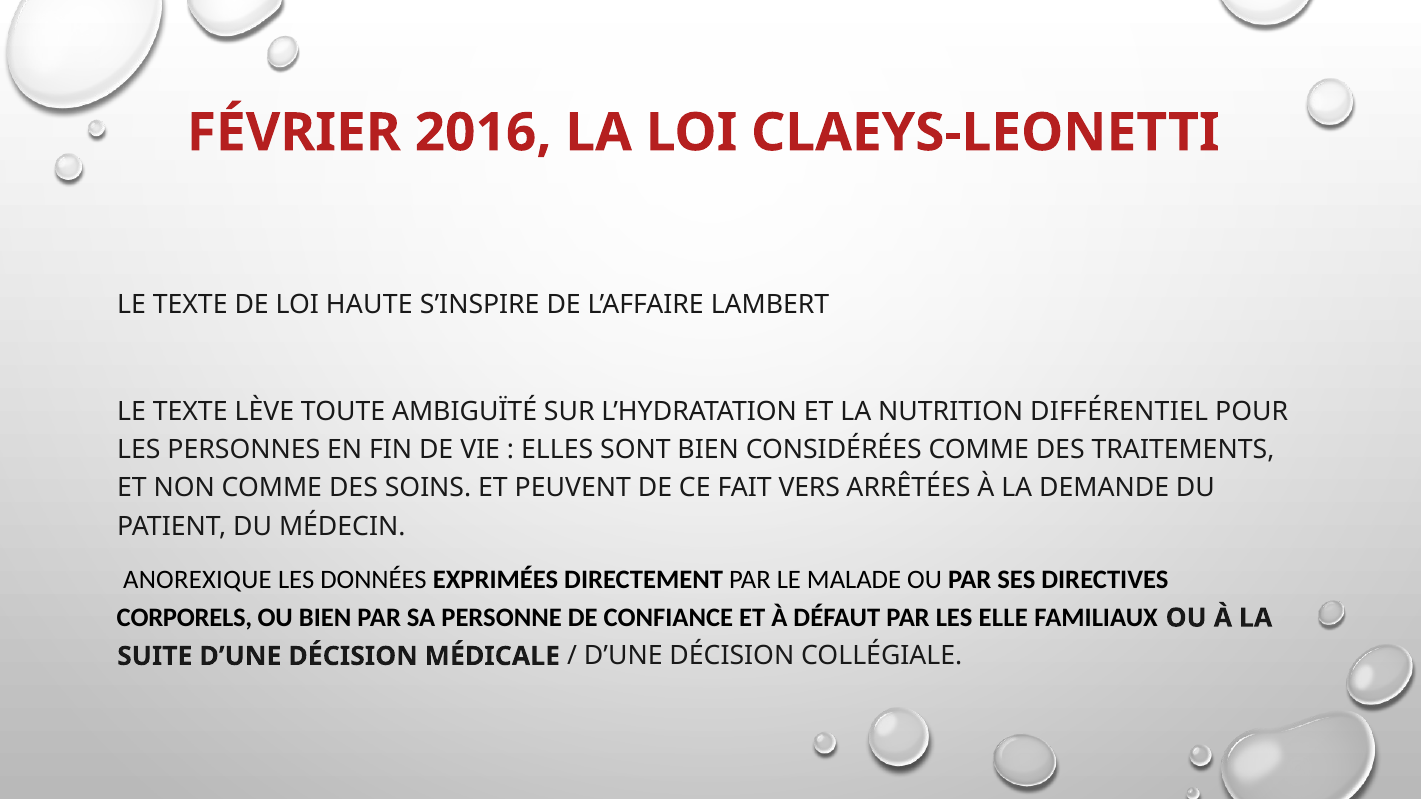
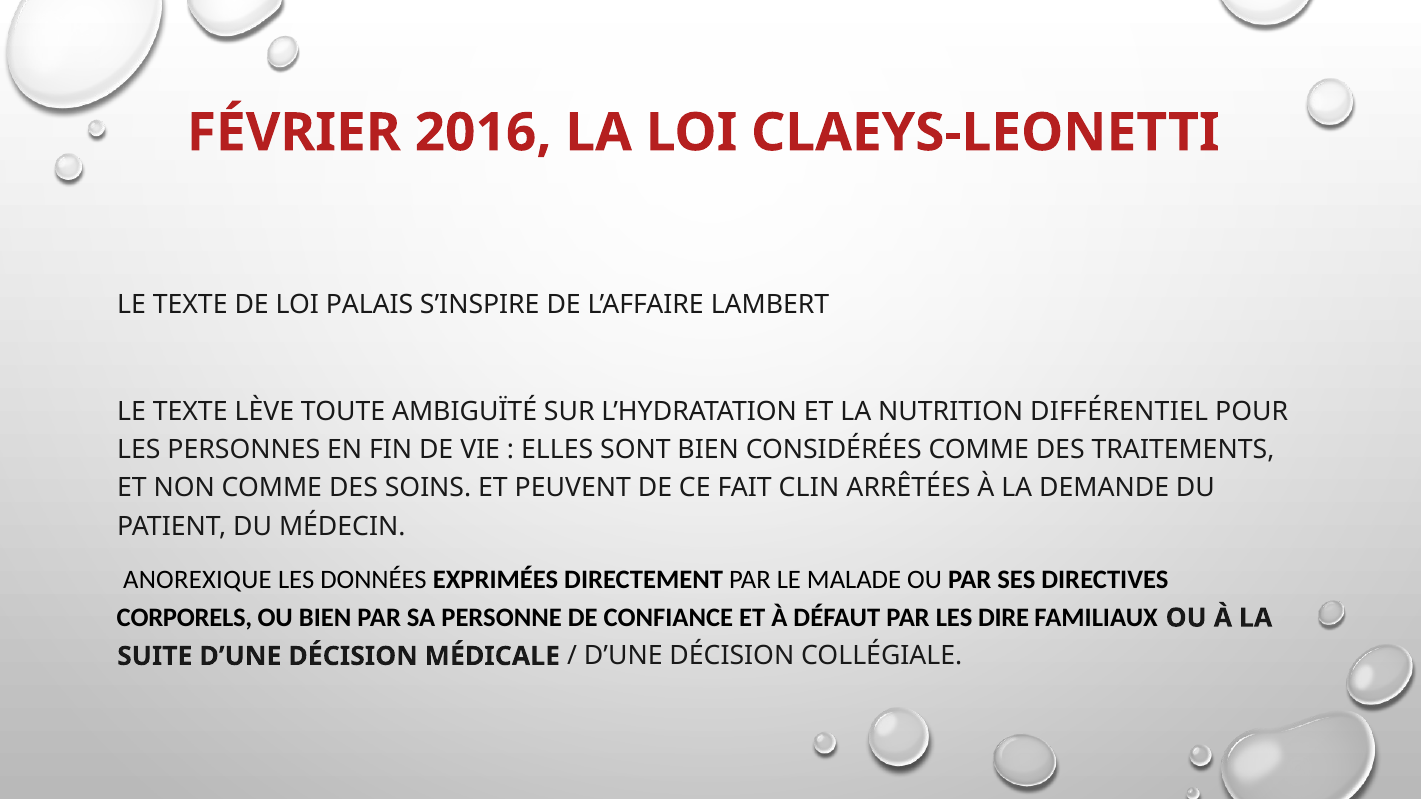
HAUTE: HAUTE -> PALAIS
VERS: VERS -> CLIN
ELLE: ELLE -> DIRE
